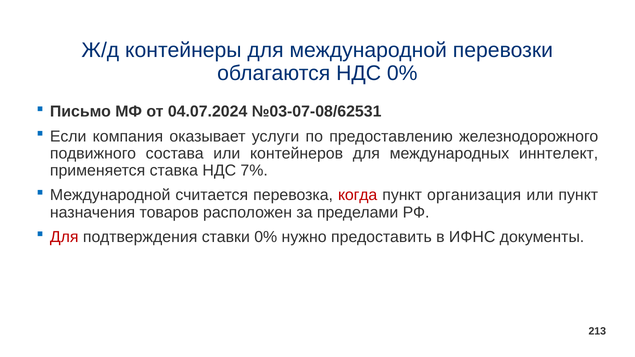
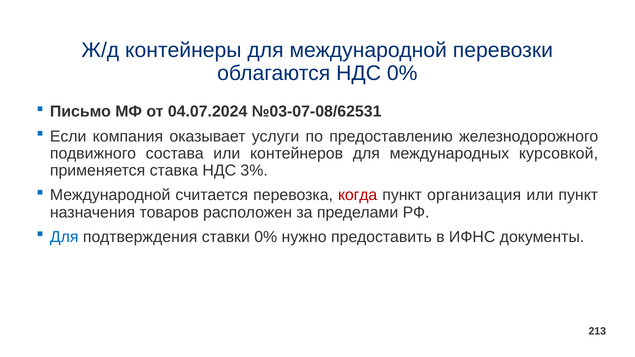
иннтелект: иннтелект -> курсовкой
7%: 7% -> 3%
Для at (64, 237) colour: red -> blue
